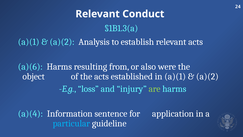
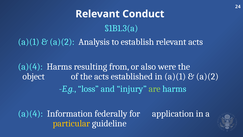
a)(6 at (30, 66): a)(6 -> a)(4
sentence: sentence -> federally
particular colour: light blue -> yellow
